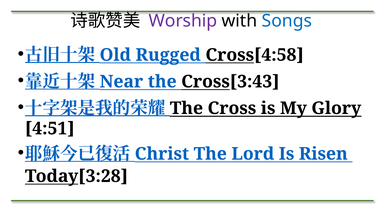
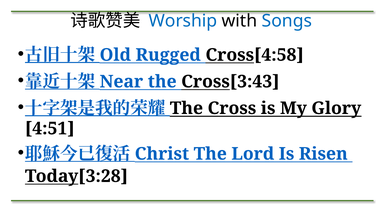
Worship colour: purple -> blue
